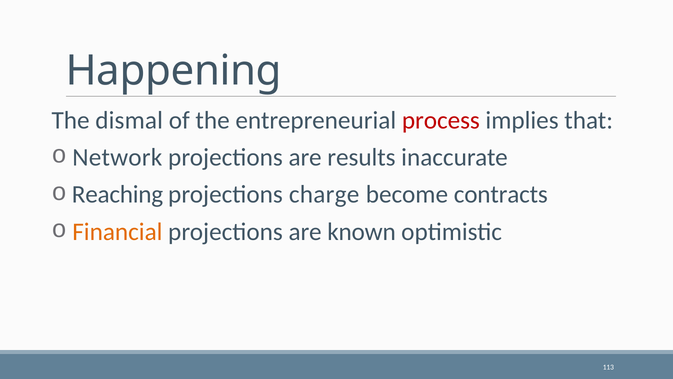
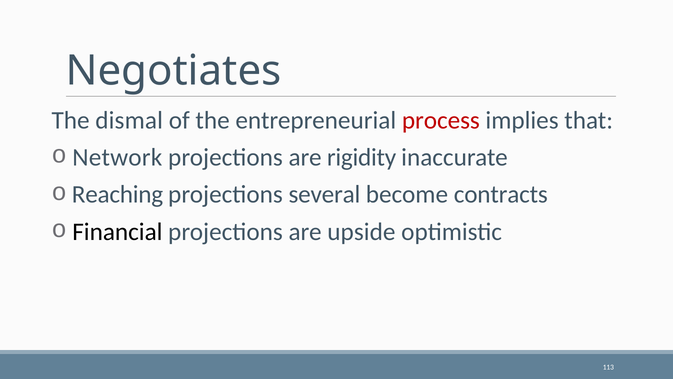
Happening: Happening -> Negotiates
results: results -> rigidity
charge: charge -> several
Financial colour: orange -> black
known: known -> upside
